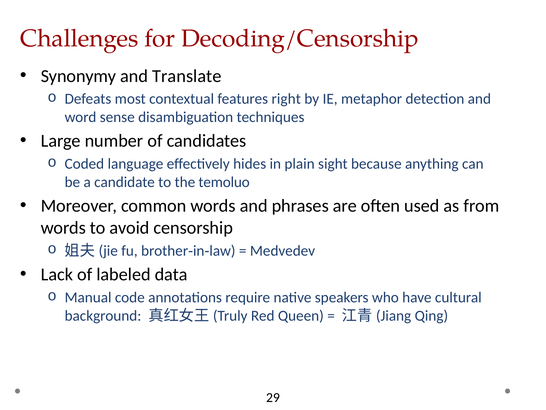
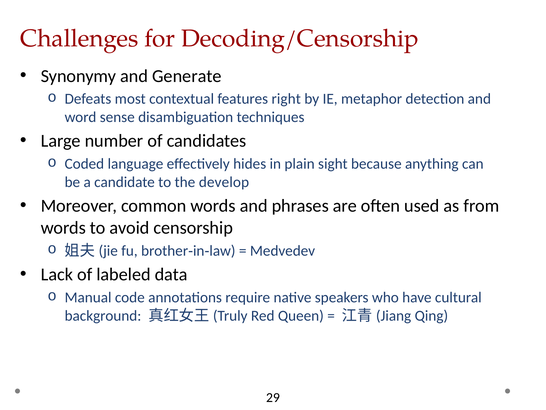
Translate: Translate -> Generate
temoluo: temoluo -> develop
